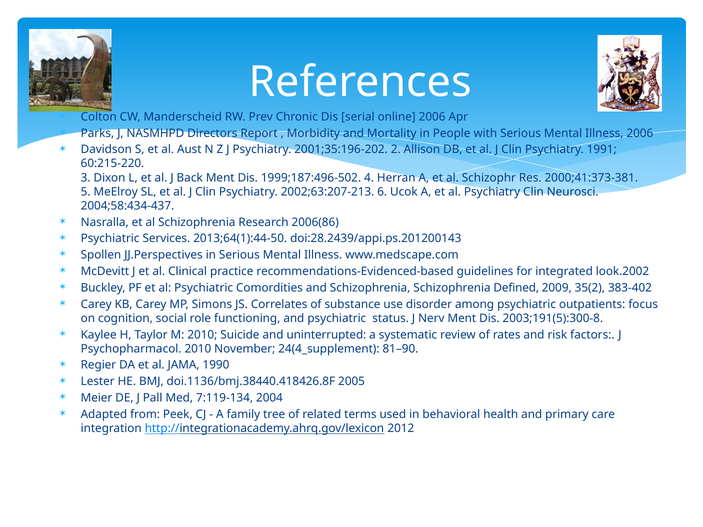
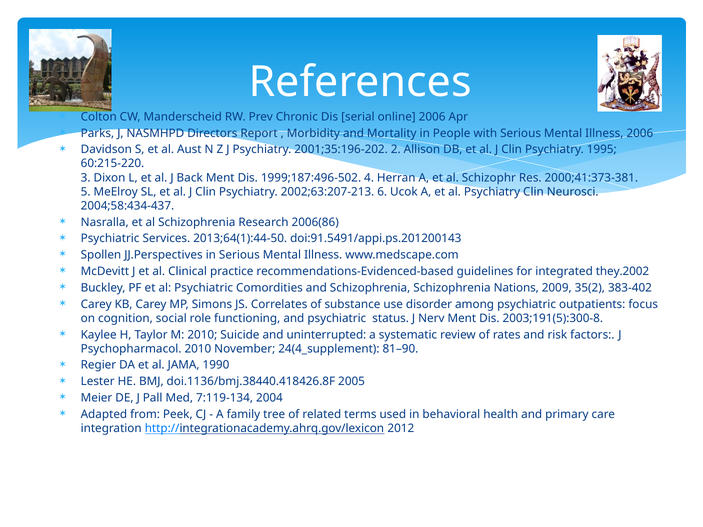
1991: 1991 -> 1995
doi:28.2439/appi.ps.201200143: doi:28.2439/appi.ps.201200143 -> doi:91.5491/appi.ps.201200143
look.2002: look.2002 -> they.2002
Defined: Defined -> Nations
